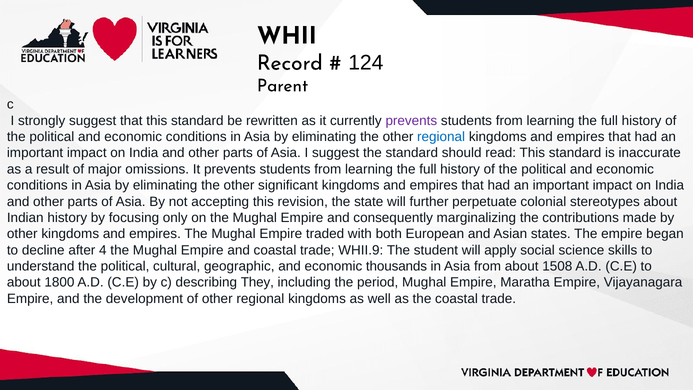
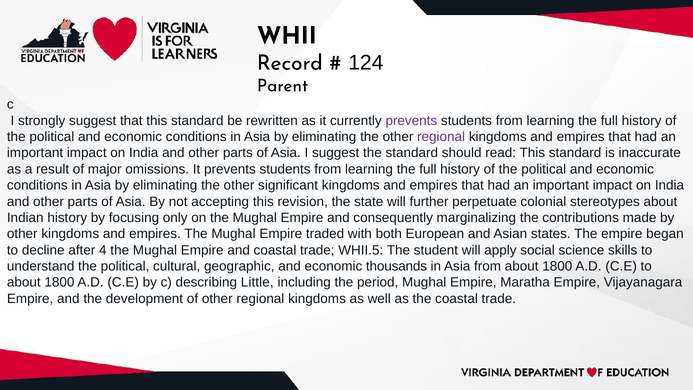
regional at (441, 137) colour: blue -> purple
WHII.9: WHII.9 -> WHII.5
from about 1508: 1508 -> 1800
They: They -> Little
